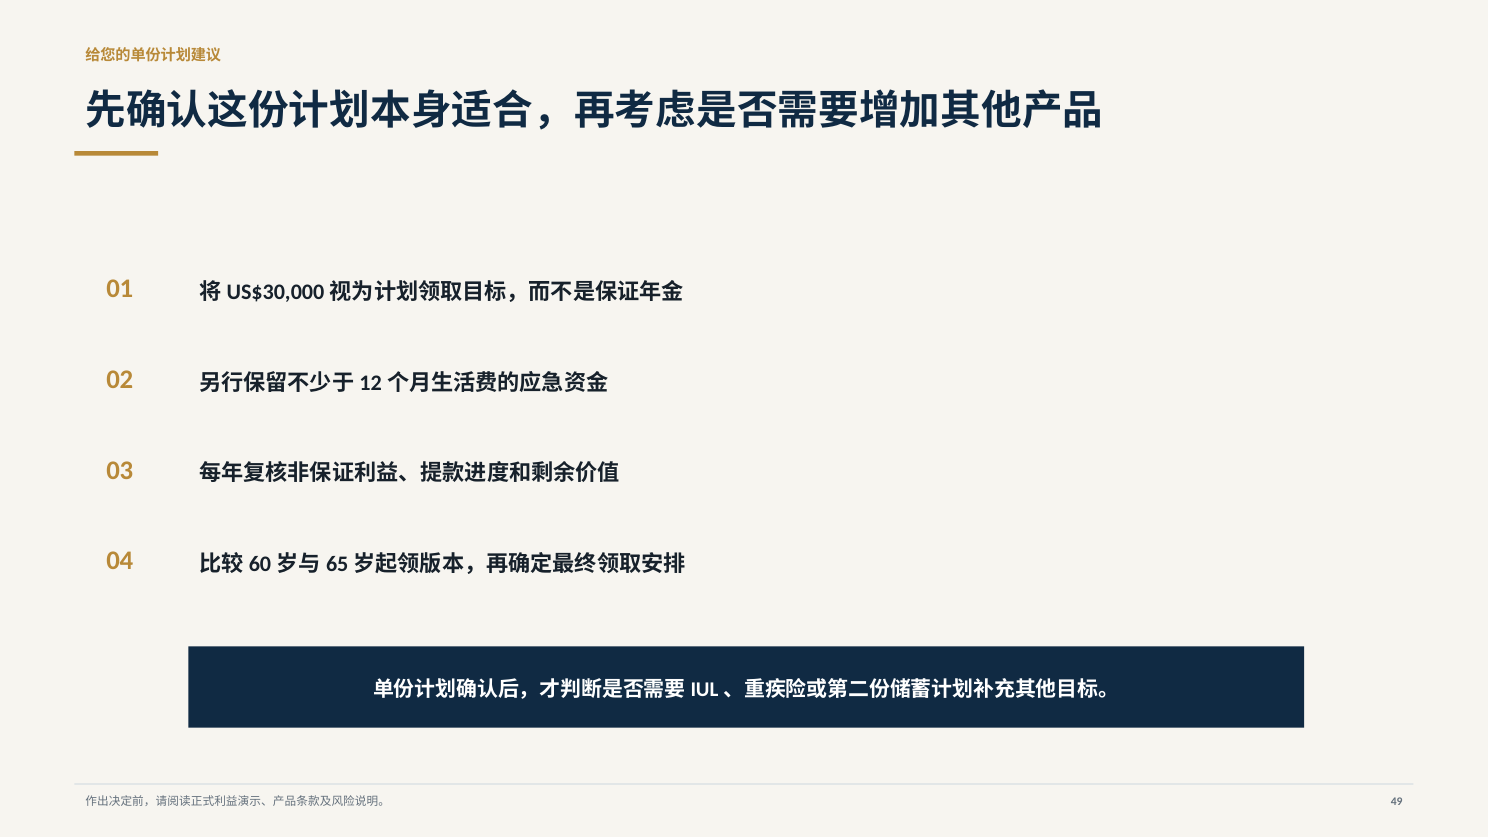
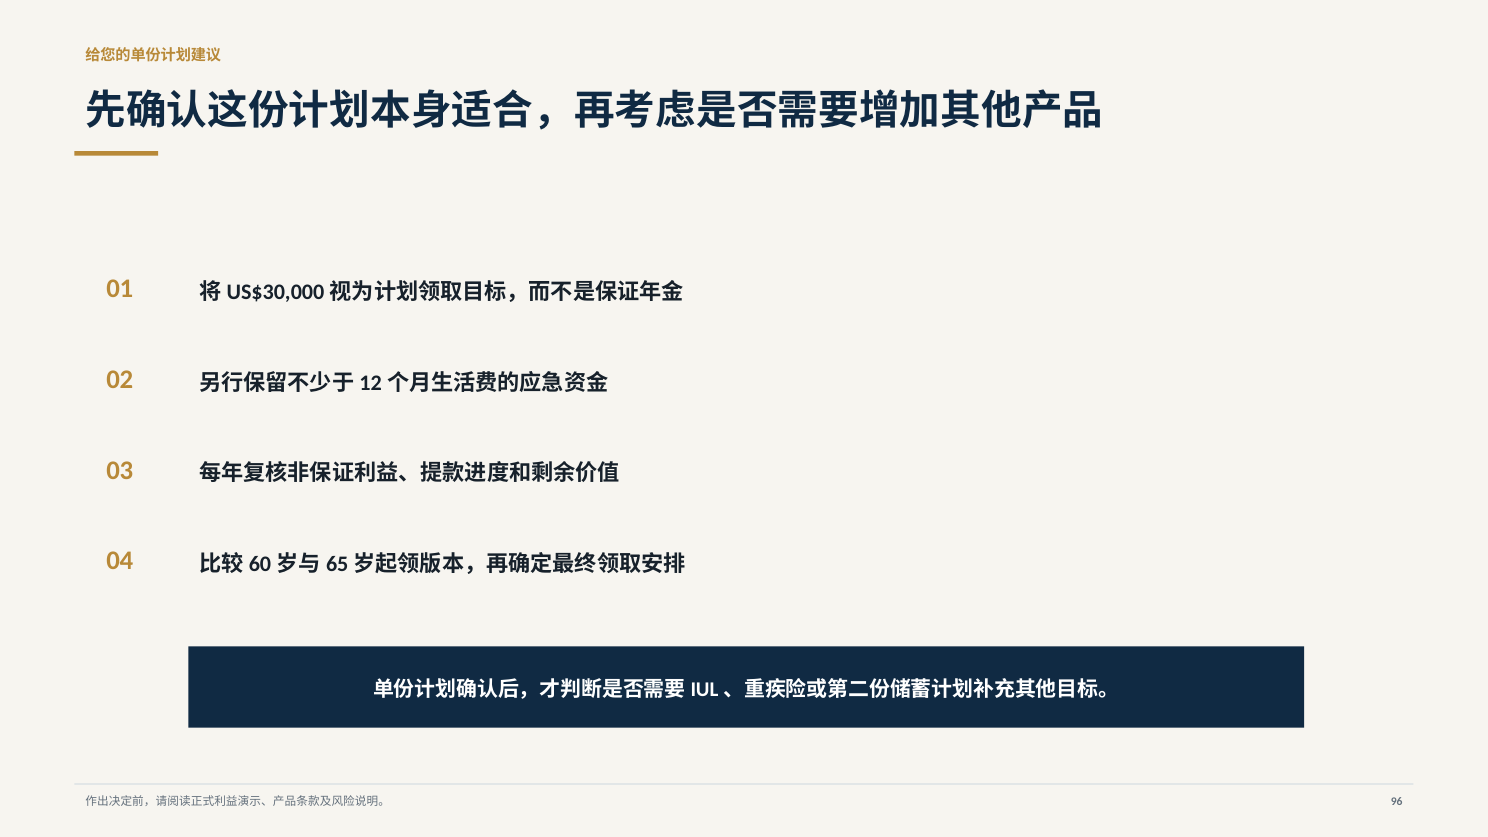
49: 49 -> 96
